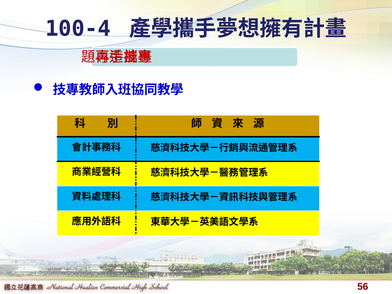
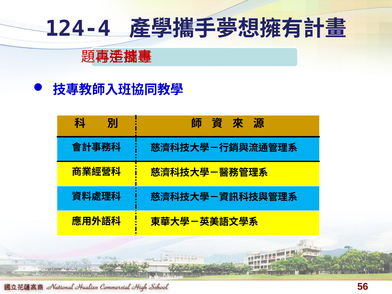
100-4: 100-4 -> 124-4
